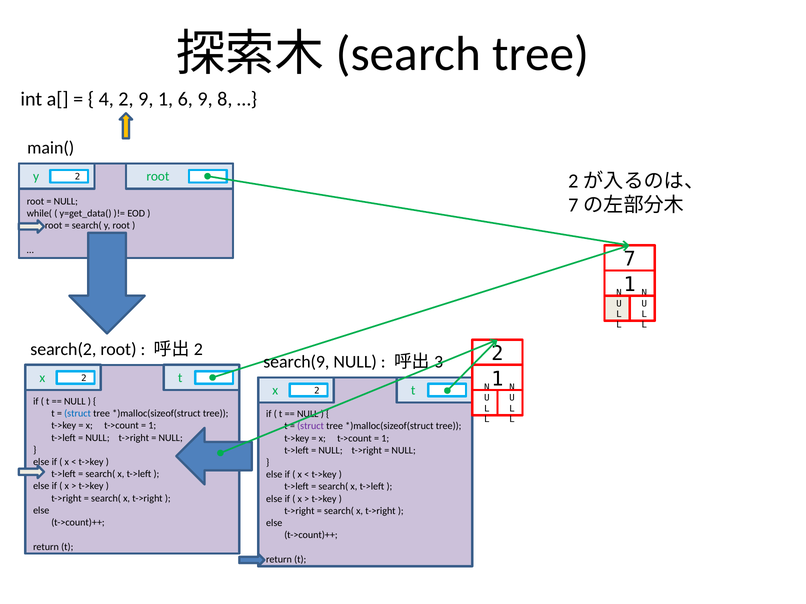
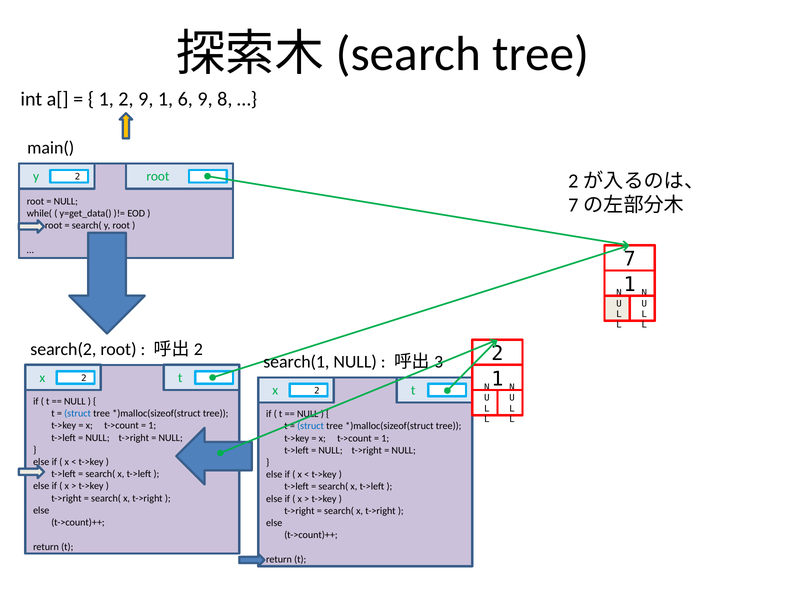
4 at (106, 99): 4 -> 1
search(9: search(9 -> search(1
struct at (311, 426) colour: purple -> blue
